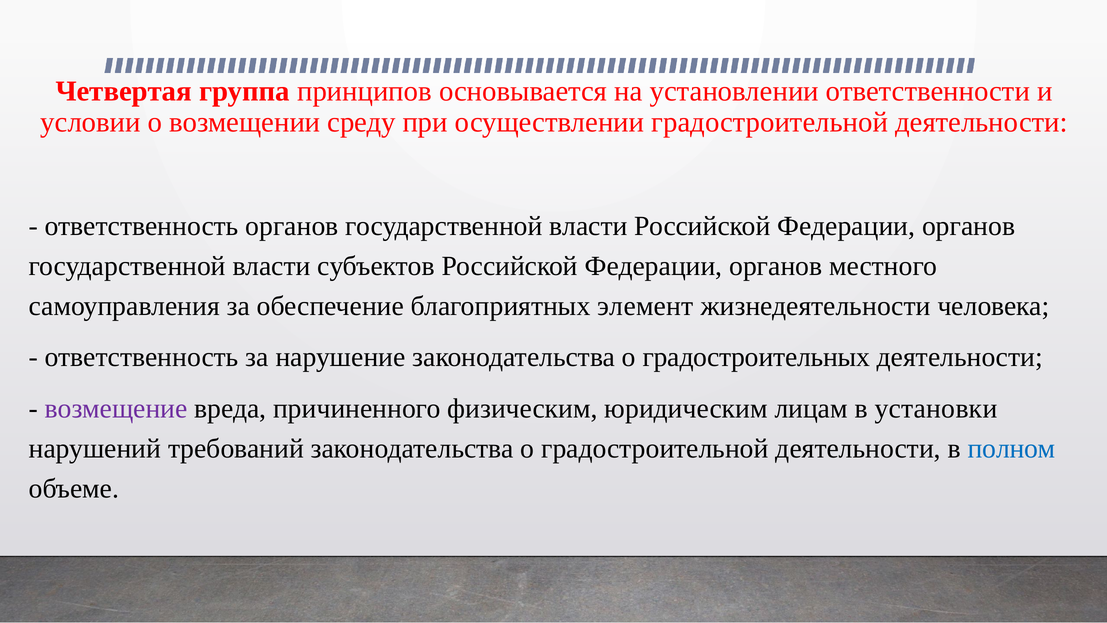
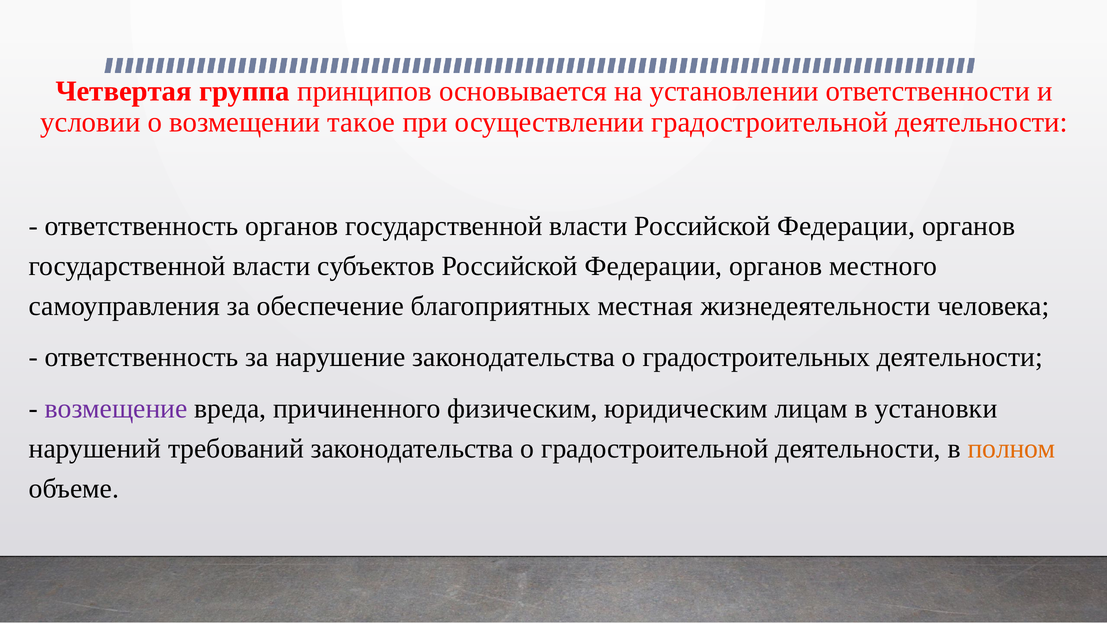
среду: среду -> такое
элемент: элемент -> местная
полном colour: blue -> orange
